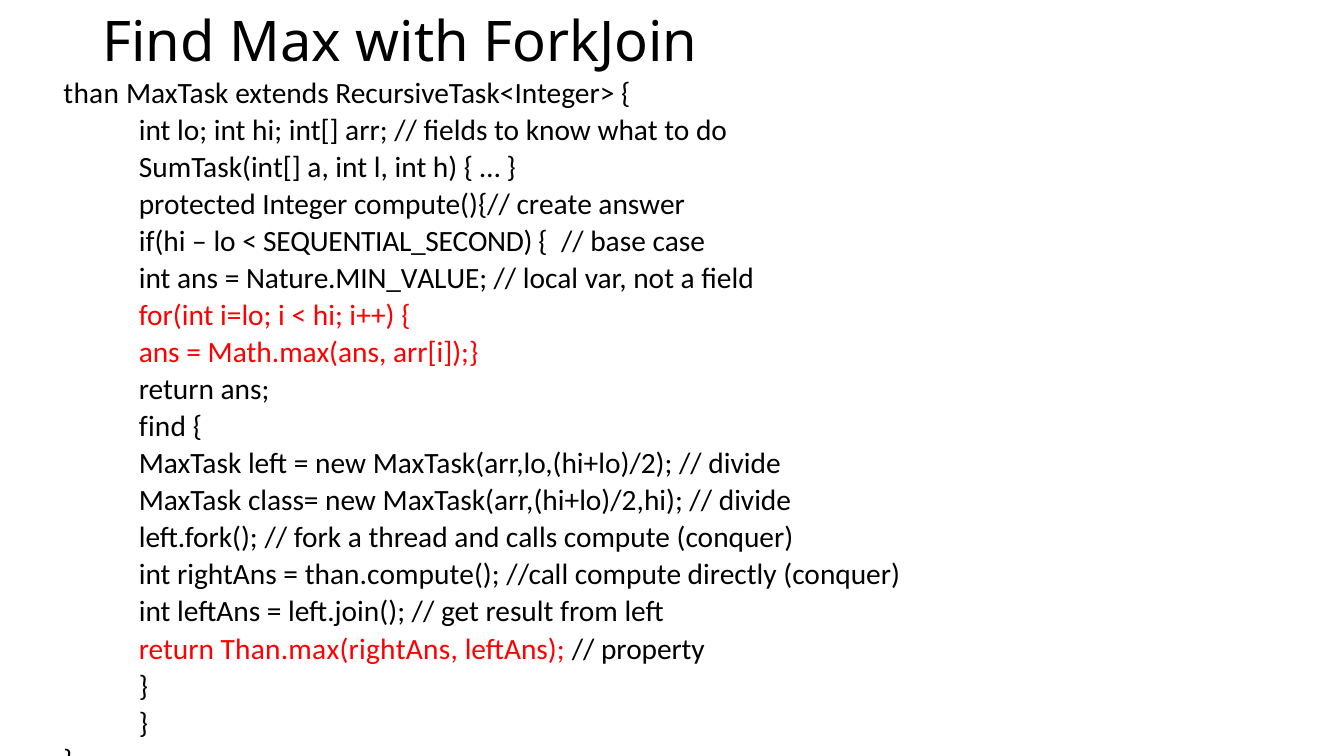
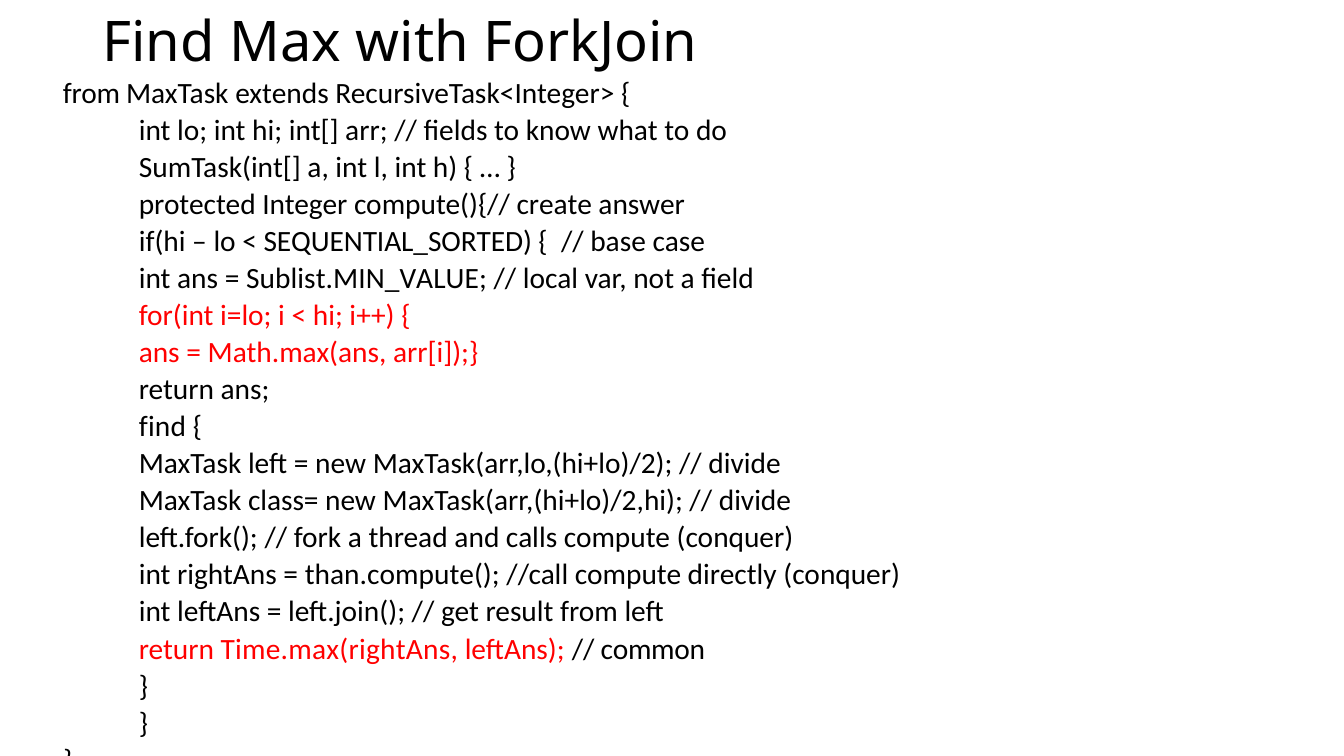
than at (91, 93): than -> from
SEQUENTIAL_SECOND: SEQUENTIAL_SECOND -> SEQUENTIAL_SORTED
Nature.MIN_VALUE: Nature.MIN_VALUE -> Sublist.MIN_VALUE
Than.max(rightAns: Than.max(rightAns -> Time.max(rightAns
property: property -> common
